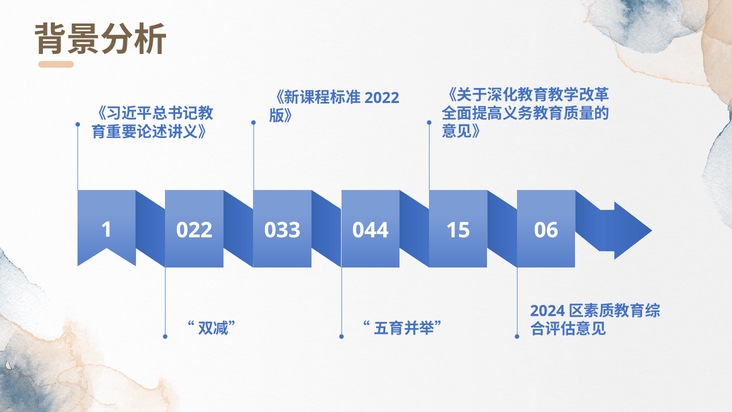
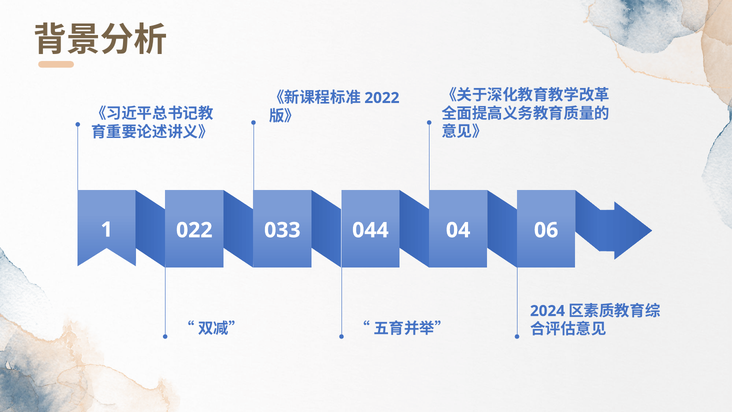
15: 15 -> 04
